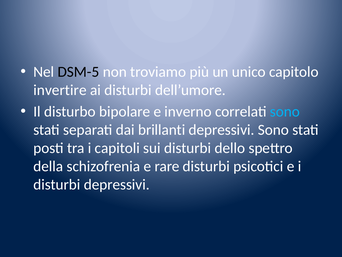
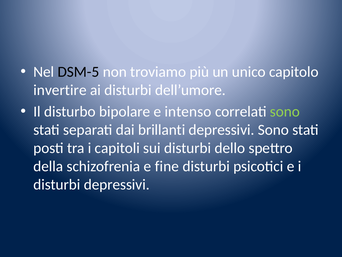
inverno: inverno -> intenso
sono at (285, 111) colour: light blue -> light green
rare: rare -> fine
